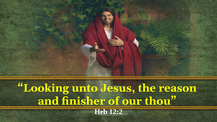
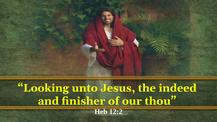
reason: reason -> indeed
